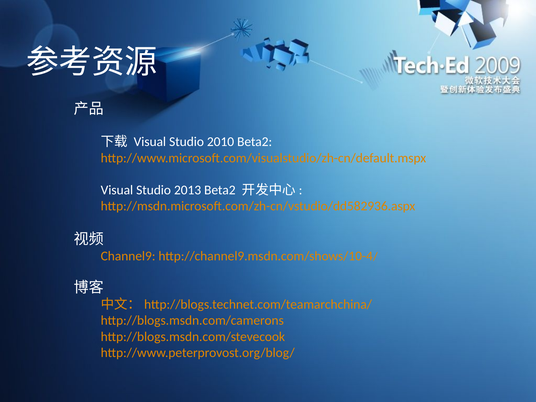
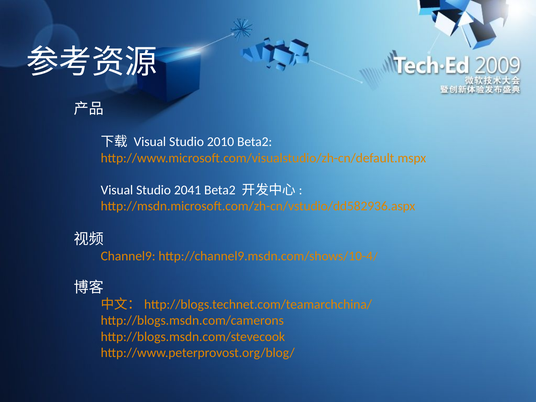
2013: 2013 -> 2041
